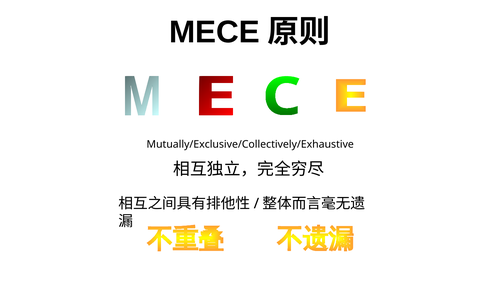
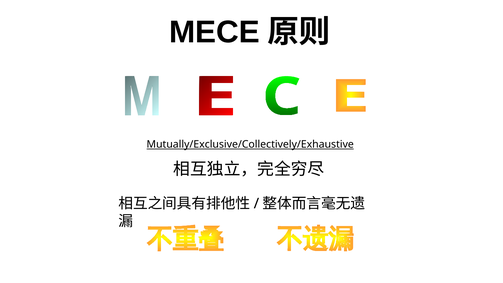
Mutually/Exclusive/Collectively/Exhaustive underline: none -> present
